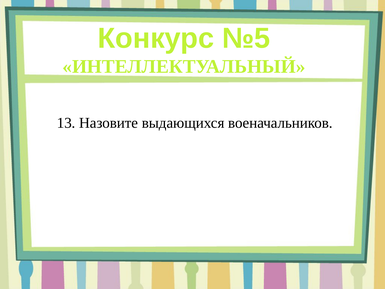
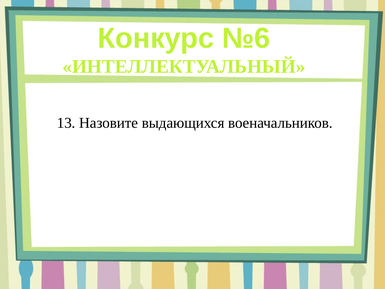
№5: №5 -> №6
